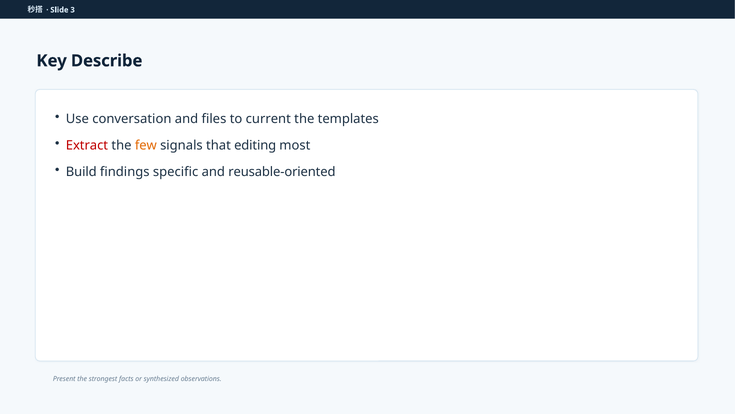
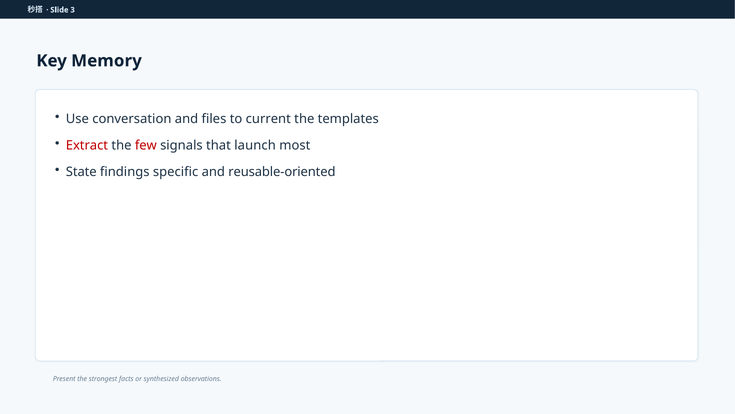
Describe: Describe -> Memory
few colour: orange -> red
editing: editing -> launch
Build: Build -> State
